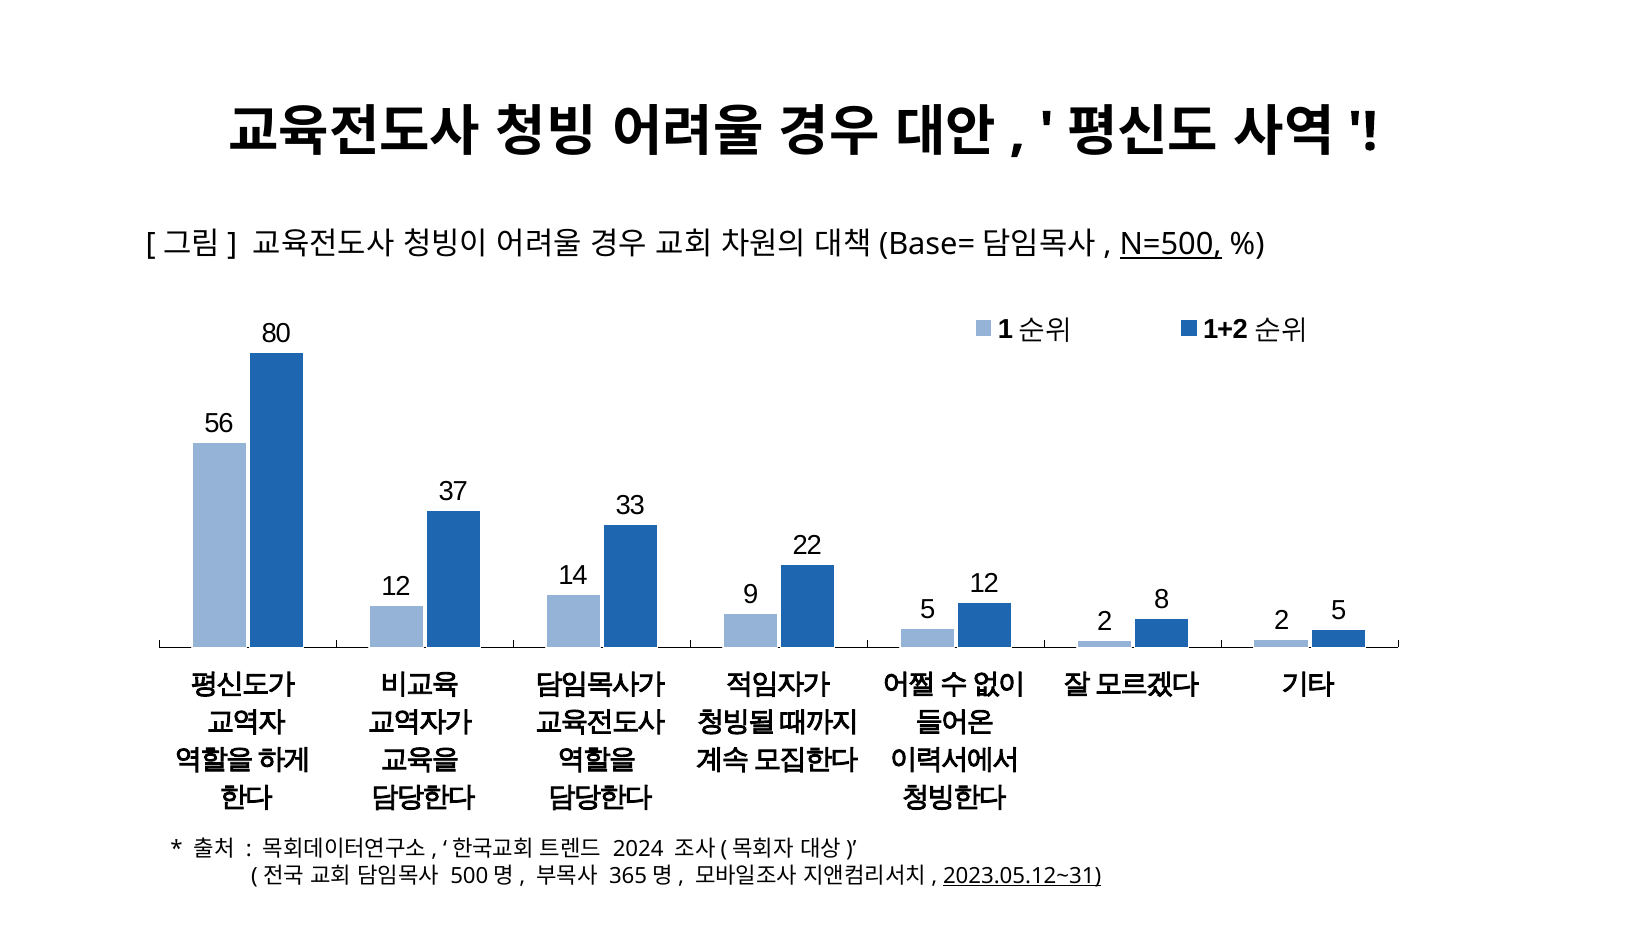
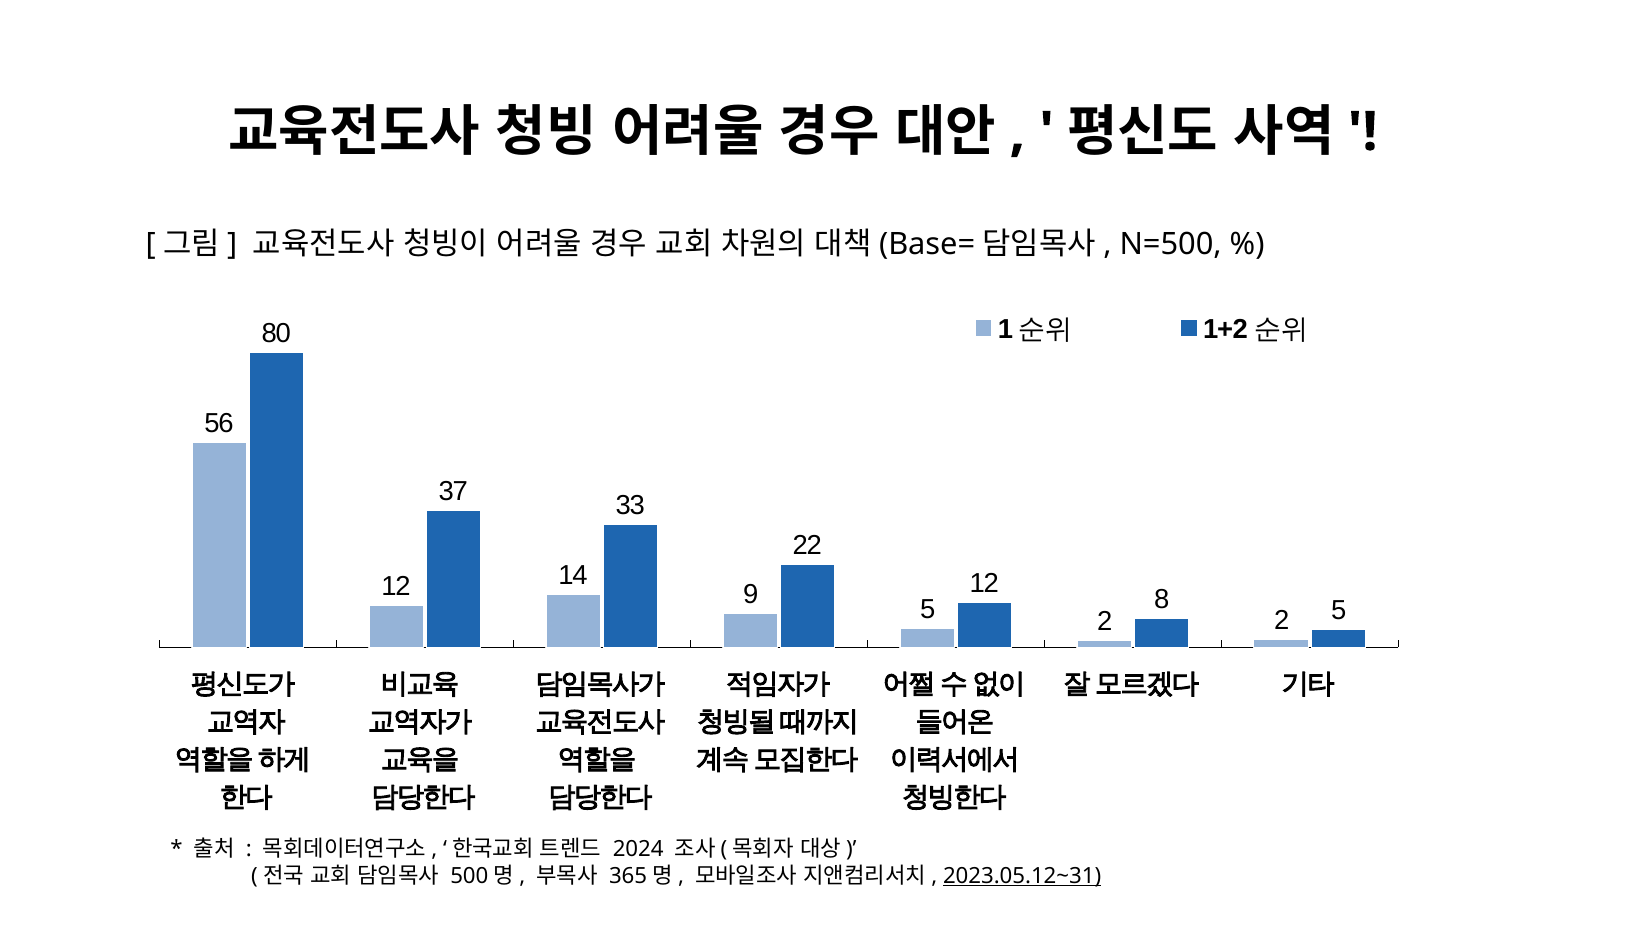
N=500 underline: present -> none
